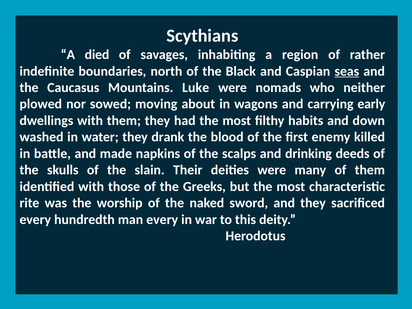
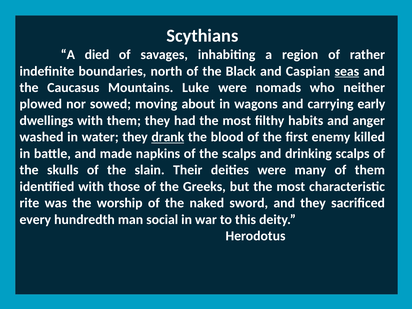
down: down -> anger
drank underline: none -> present
drinking deeds: deeds -> scalps
man every: every -> social
